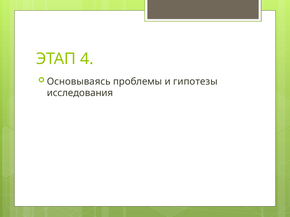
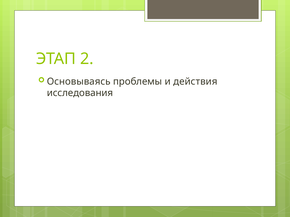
4: 4 -> 2
гипотезы: гипотезы -> действия
